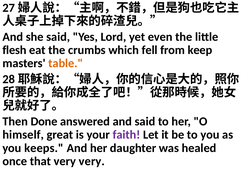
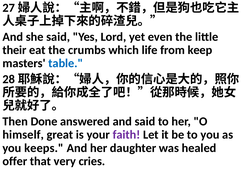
flesh: flesh -> their
fell: fell -> life
table colour: orange -> blue
once: once -> offer
very very: very -> cries
